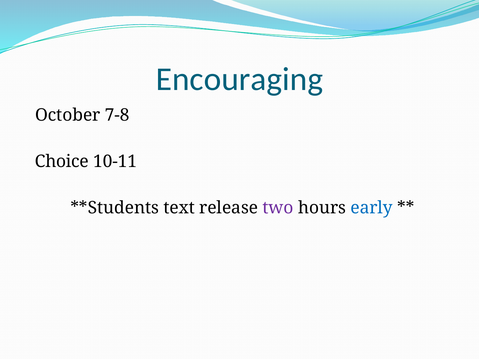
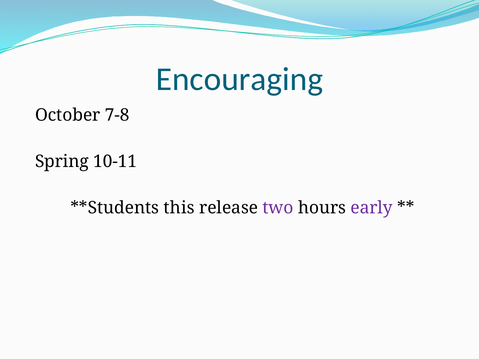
Choice: Choice -> Spring
text: text -> this
early colour: blue -> purple
